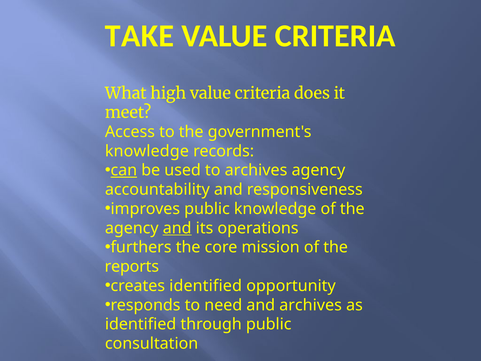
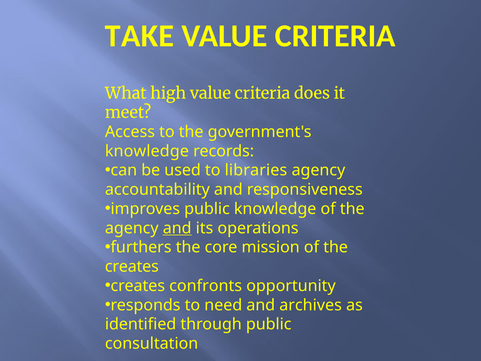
can underline: present -> none
to archives: archives -> libraries
reports at (132, 266): reports -> creates
creates identified: identified -> confronts
